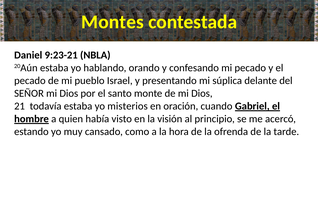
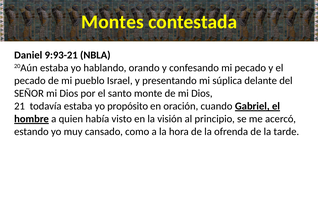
9:23-21: 9:23-21 -> 9:93-21
misterios: misterios -> propósito
